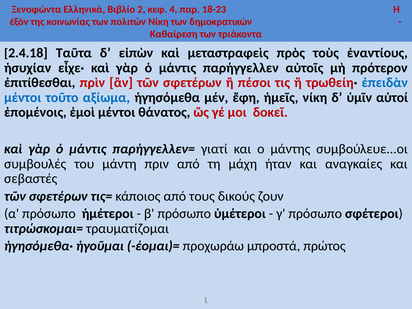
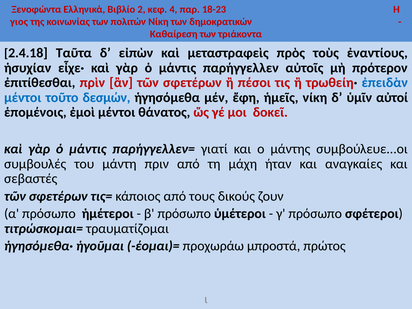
ἐξὸν: ἐξὸν -> γιος
αξίωμα: αξίωμα -> δεσμών
